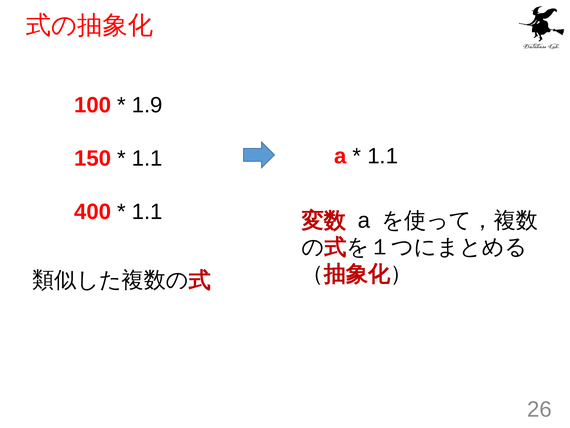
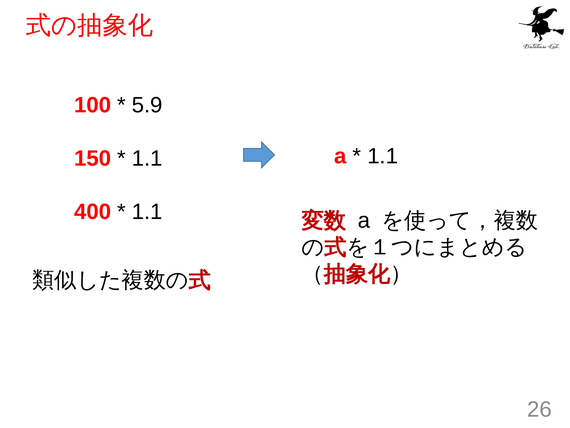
1.9: 1.9 -> 5.9
